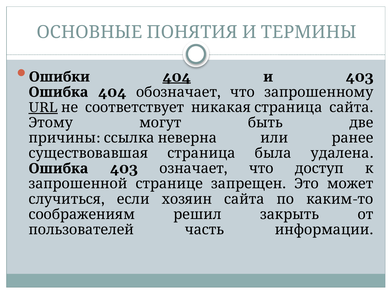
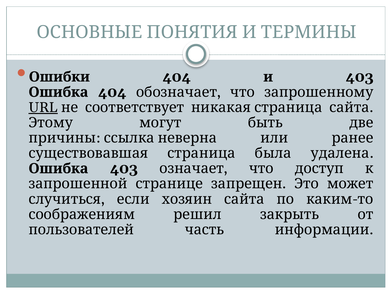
404 at (177, 77) underline: present -> none
